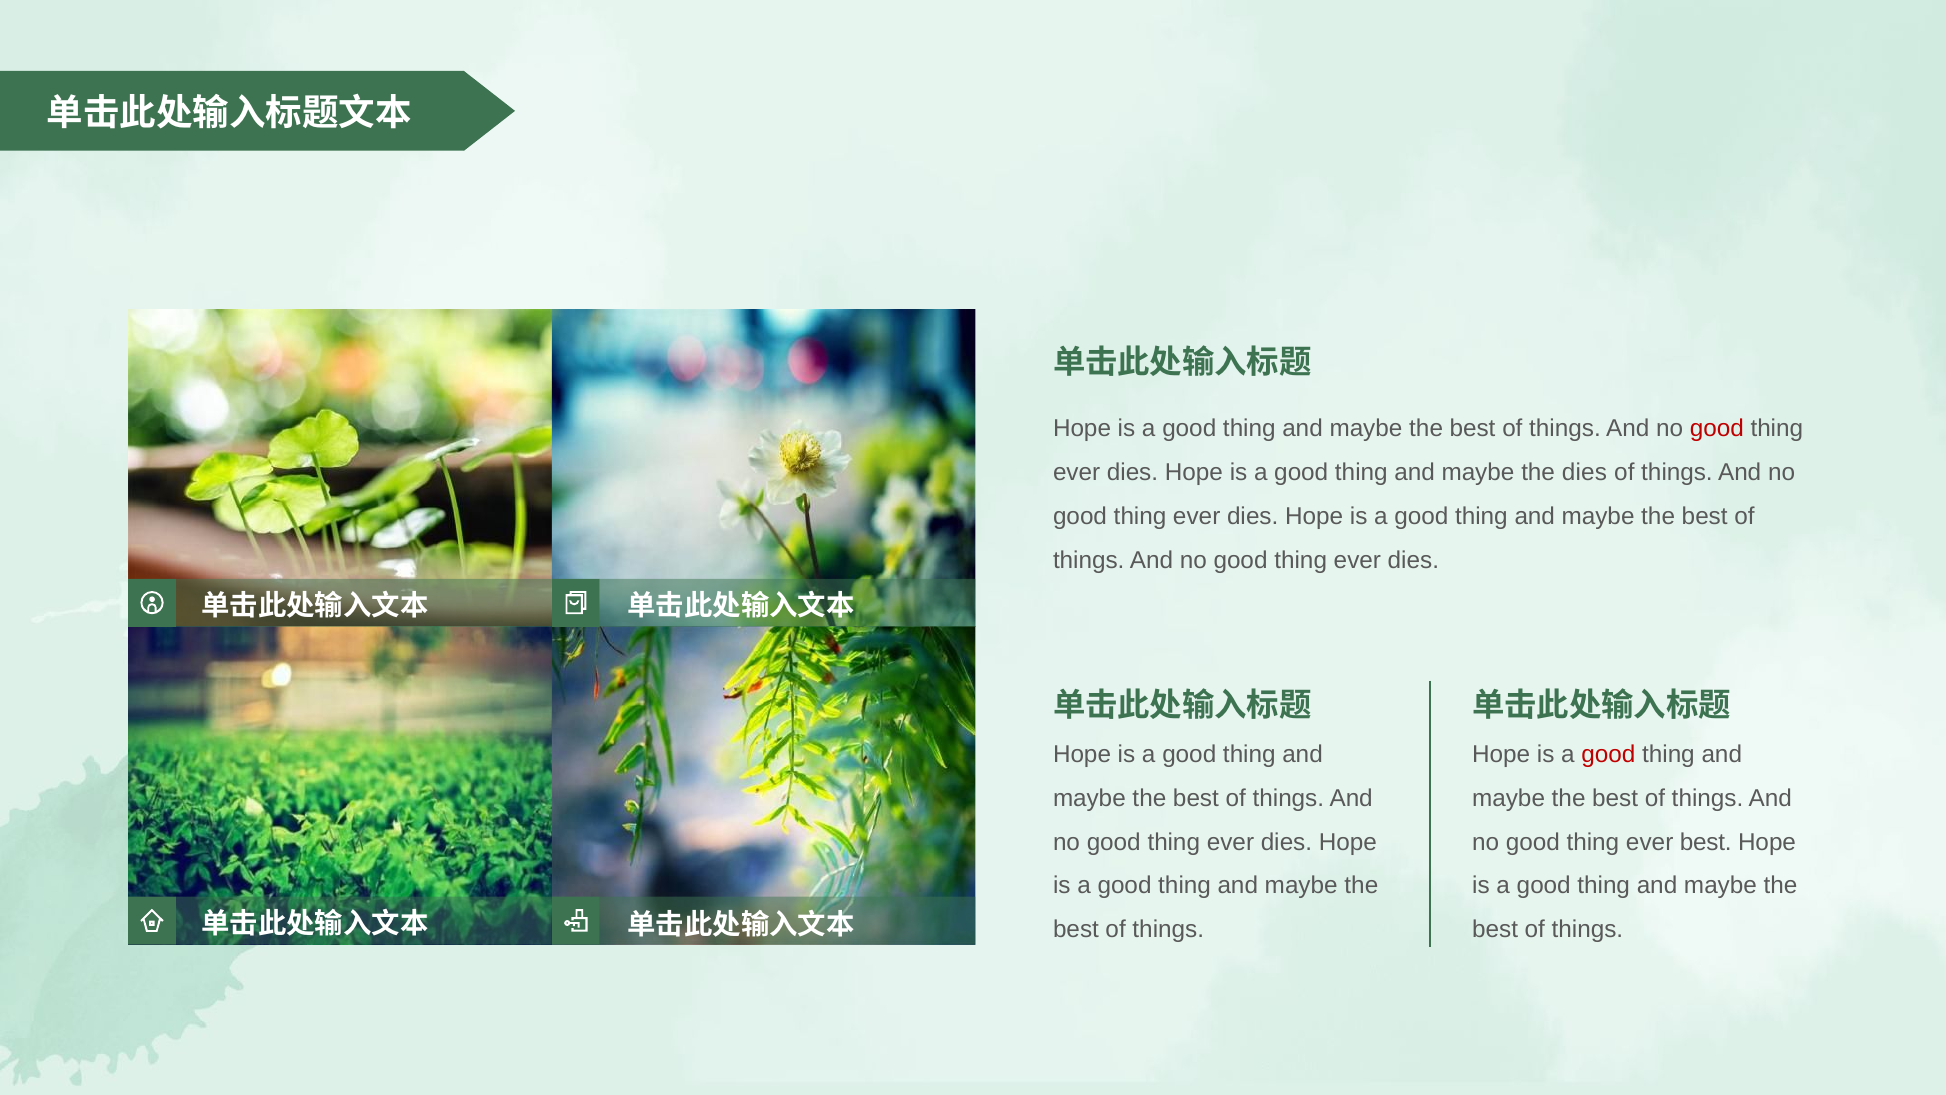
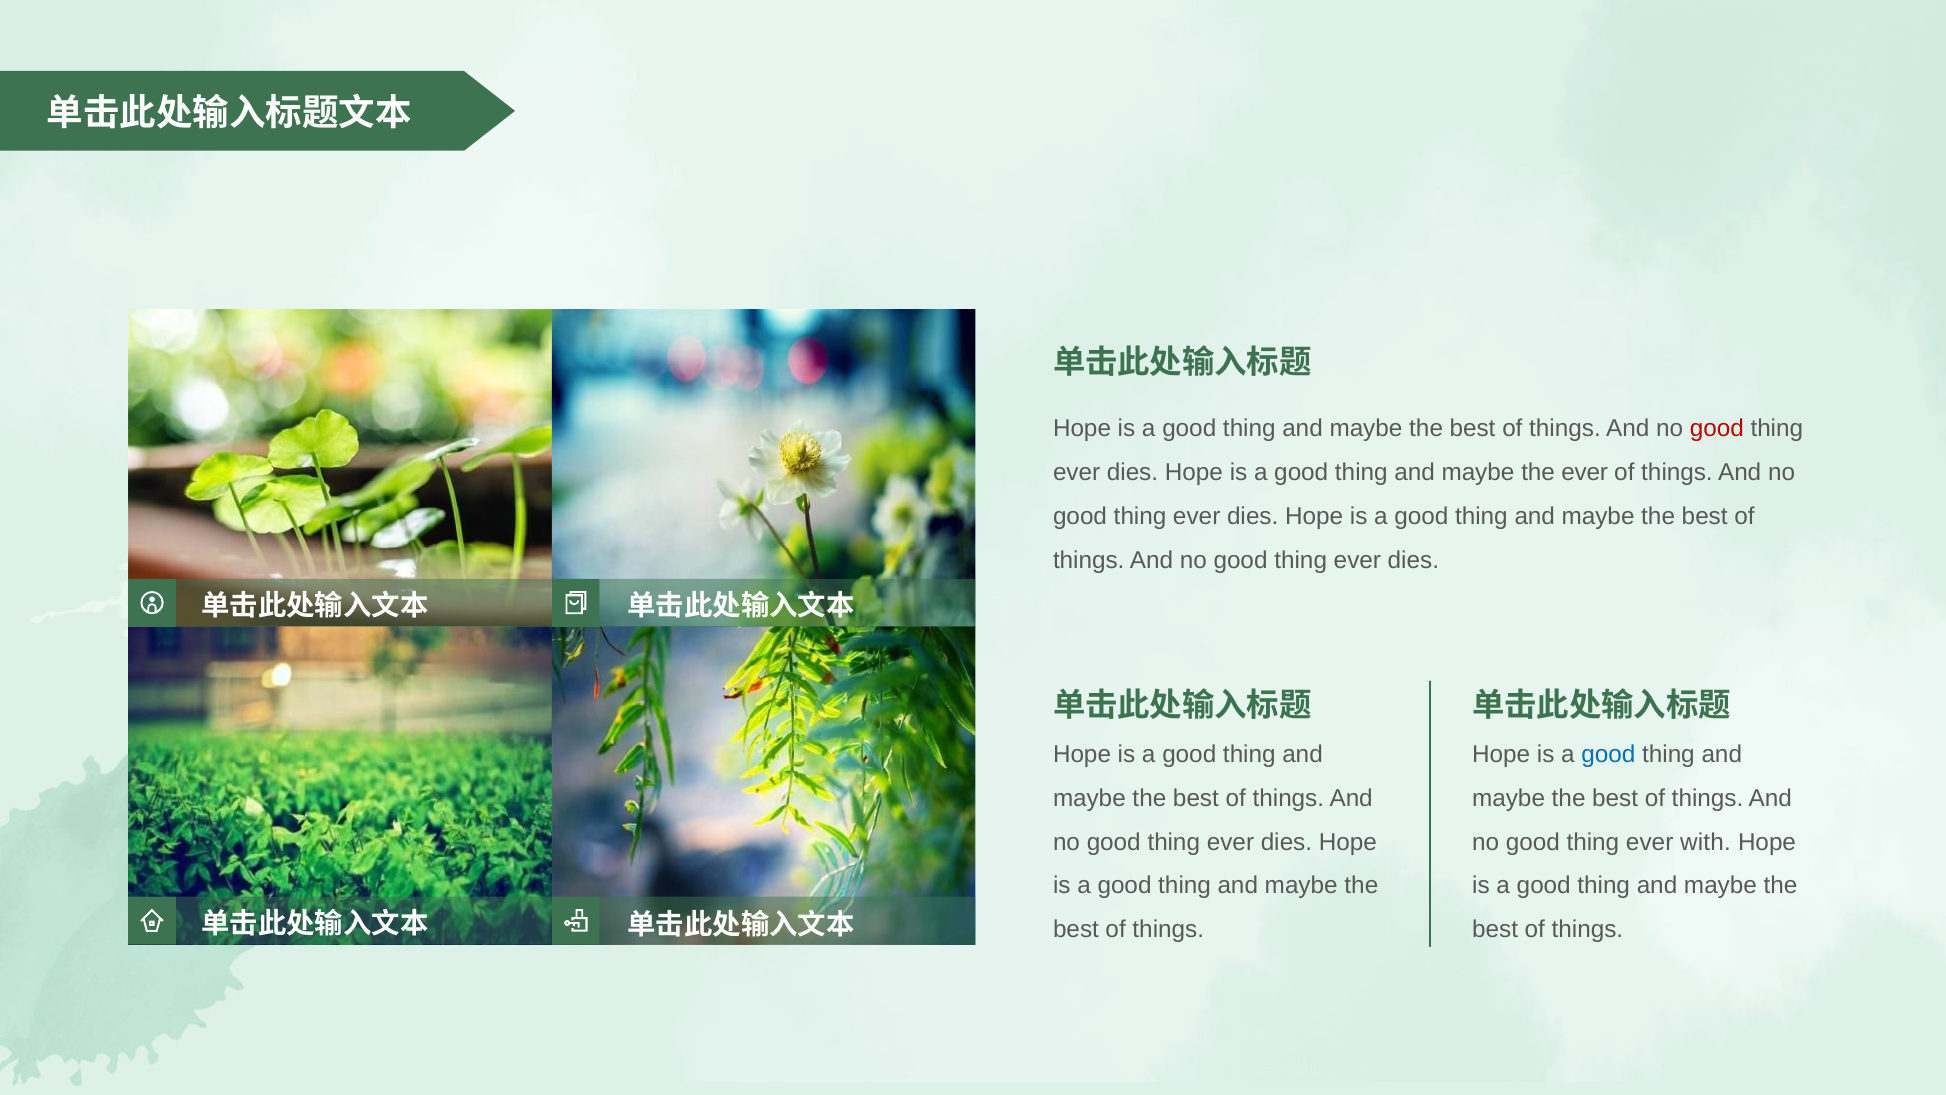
the dies: dies -> ever
good at (1608, 754) colour: red -> blue
ever best: best -> with
